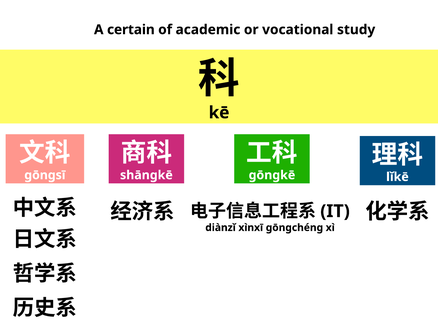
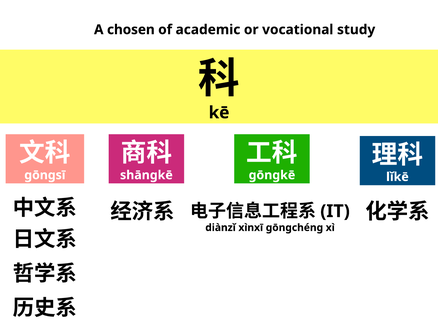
certain: certain -> chosen
